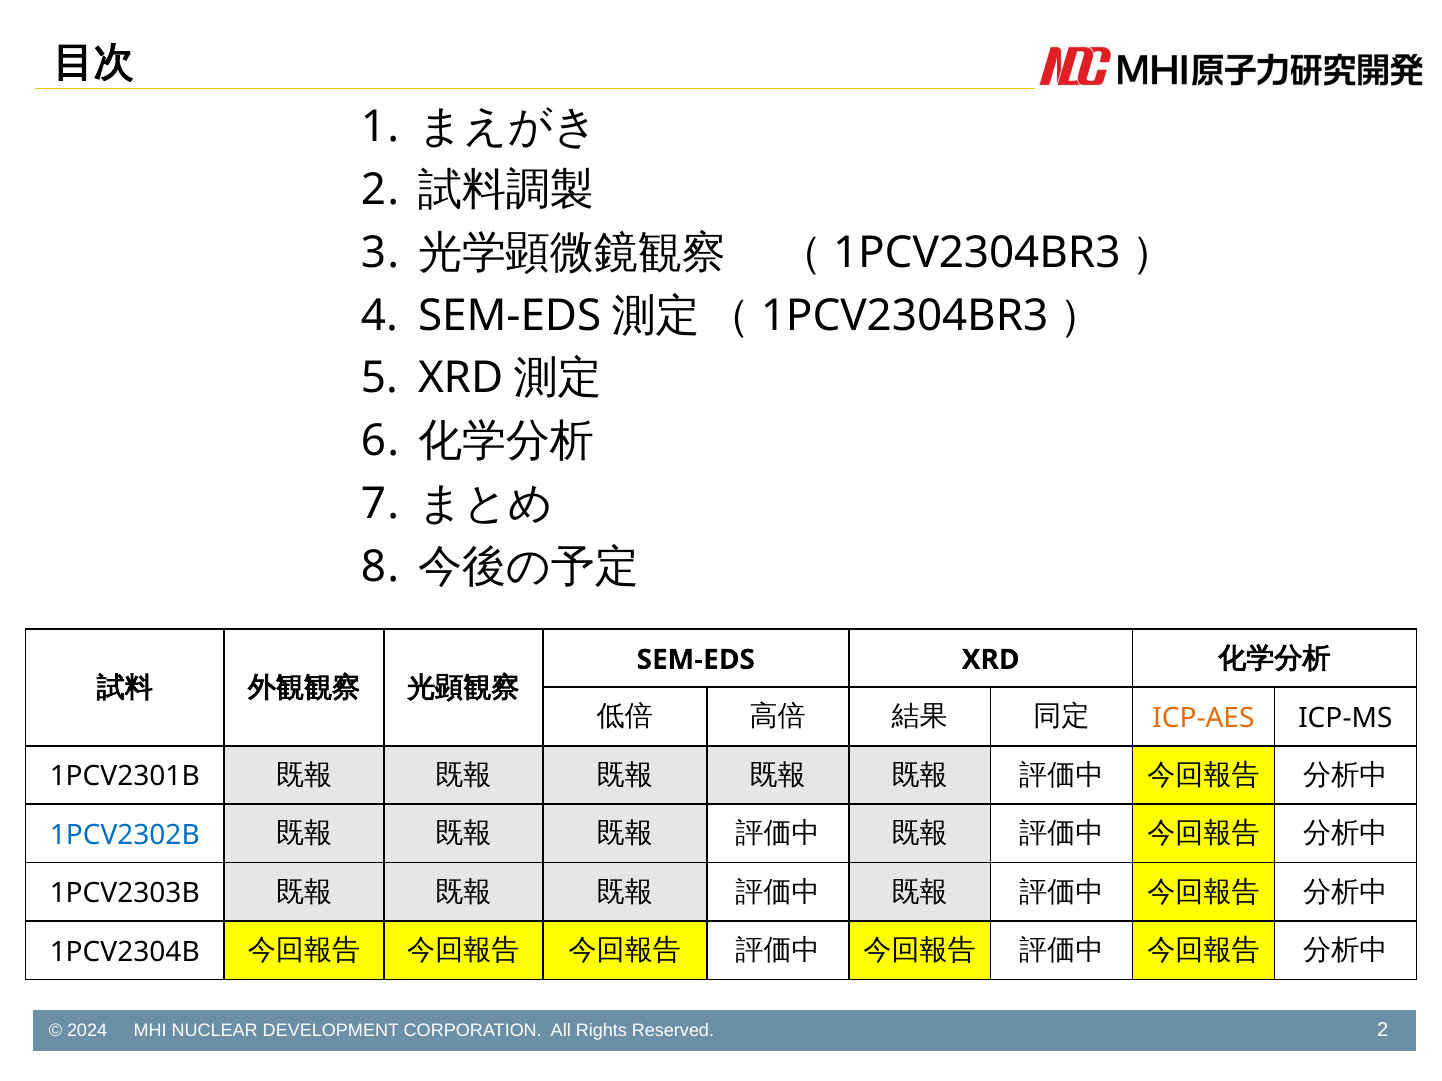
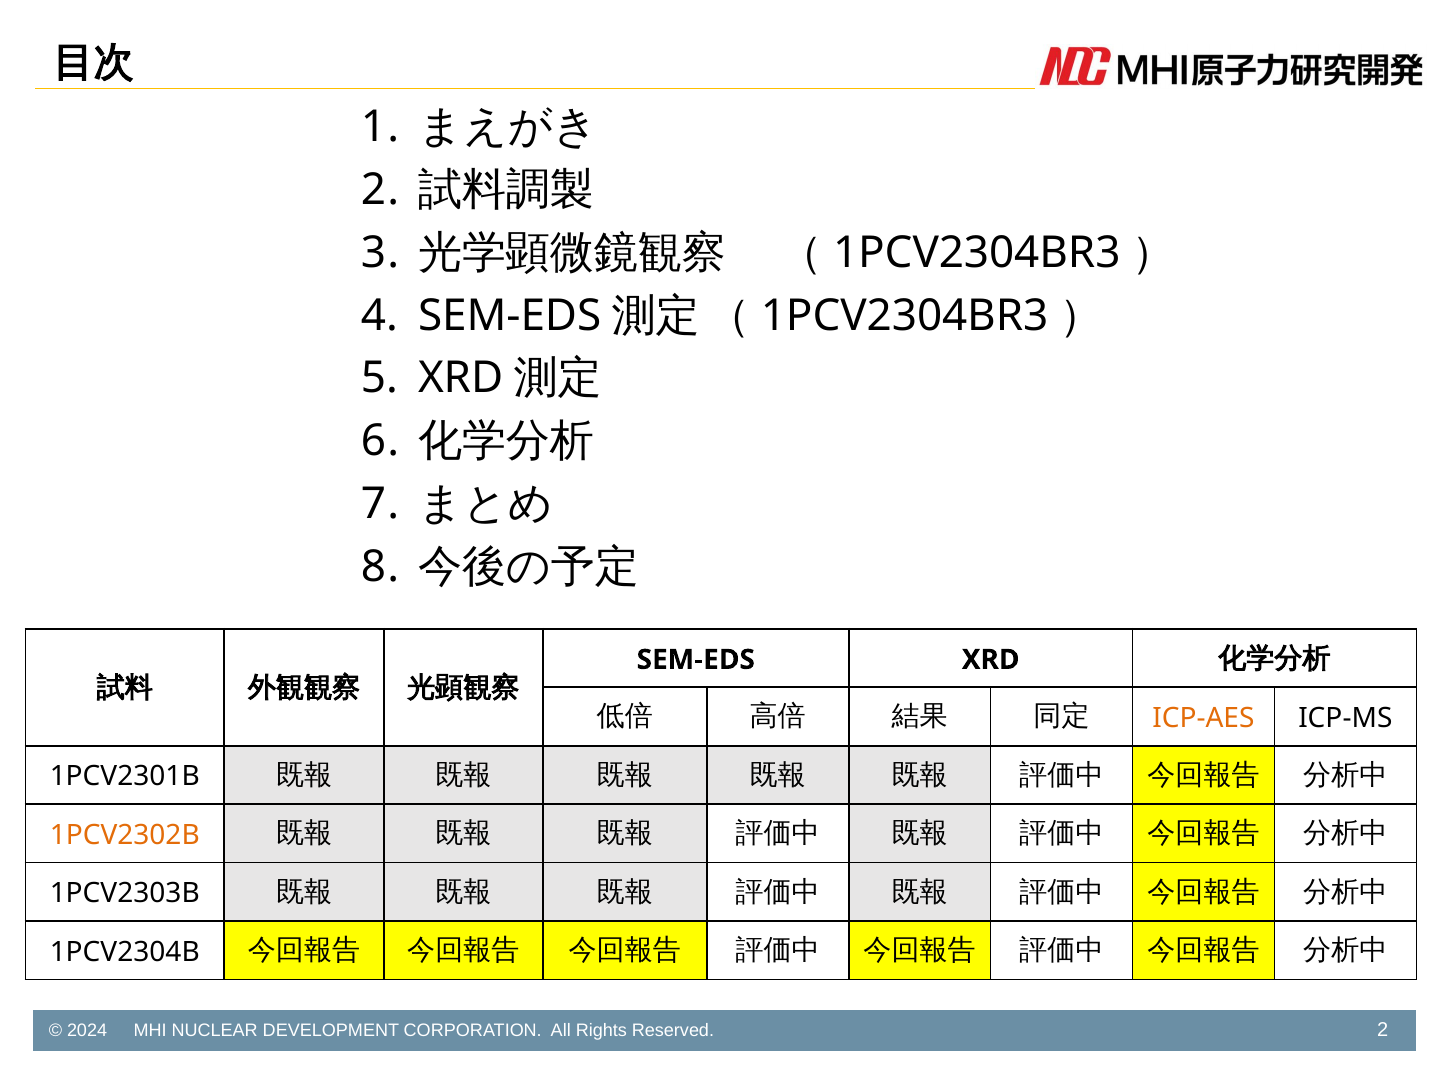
1PCV2302B colour: blue -> orange
